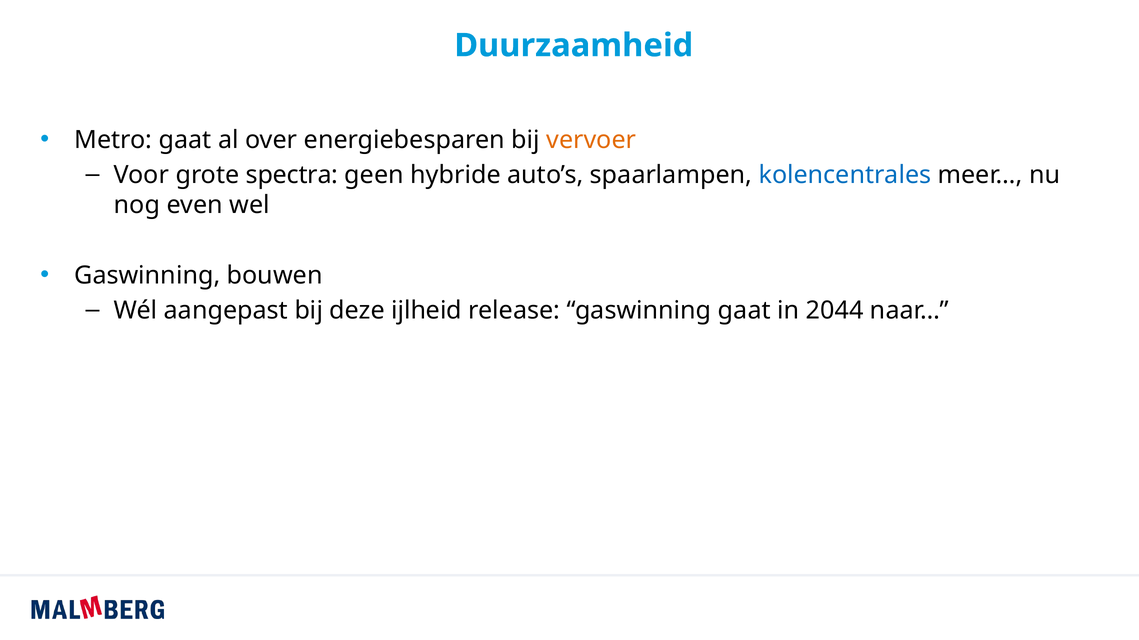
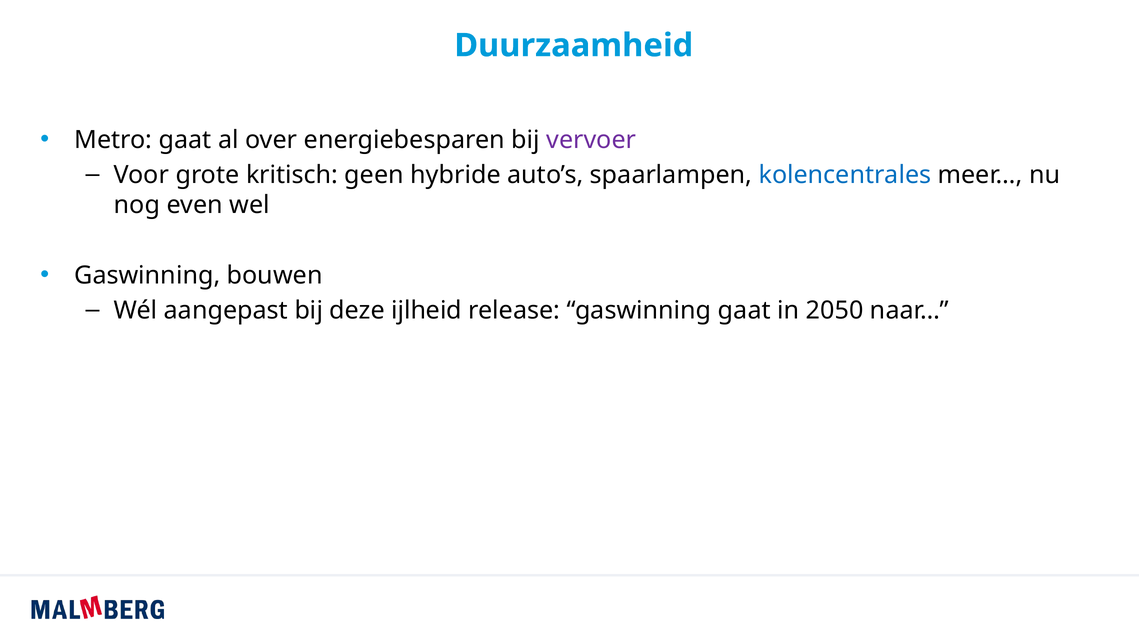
vervoer colour: orange -> purple
spectra: spectra -> kritisch
2044: 2044 -> 2050
